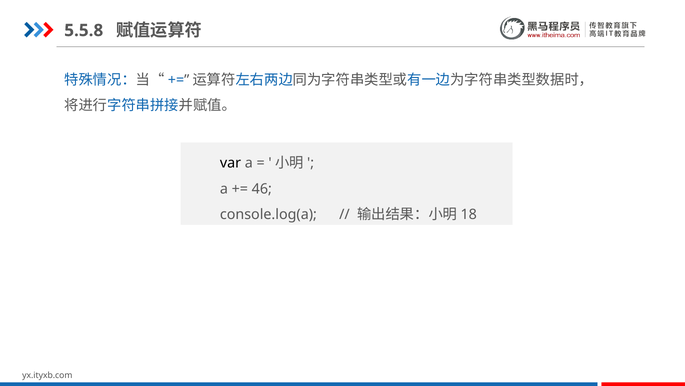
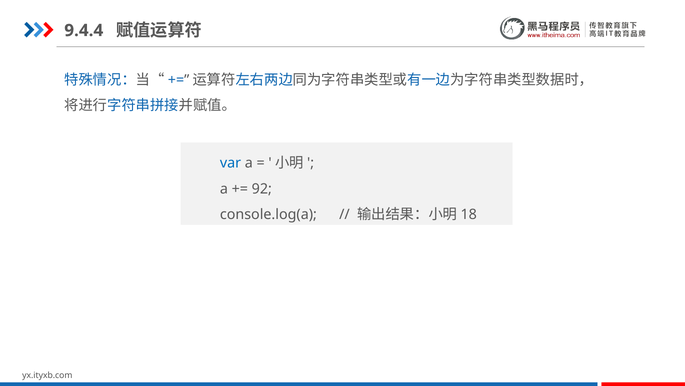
5.5.8: 5.5.8 -> 9.4.4
var colour: black -> blue
46: 46 -> 92
